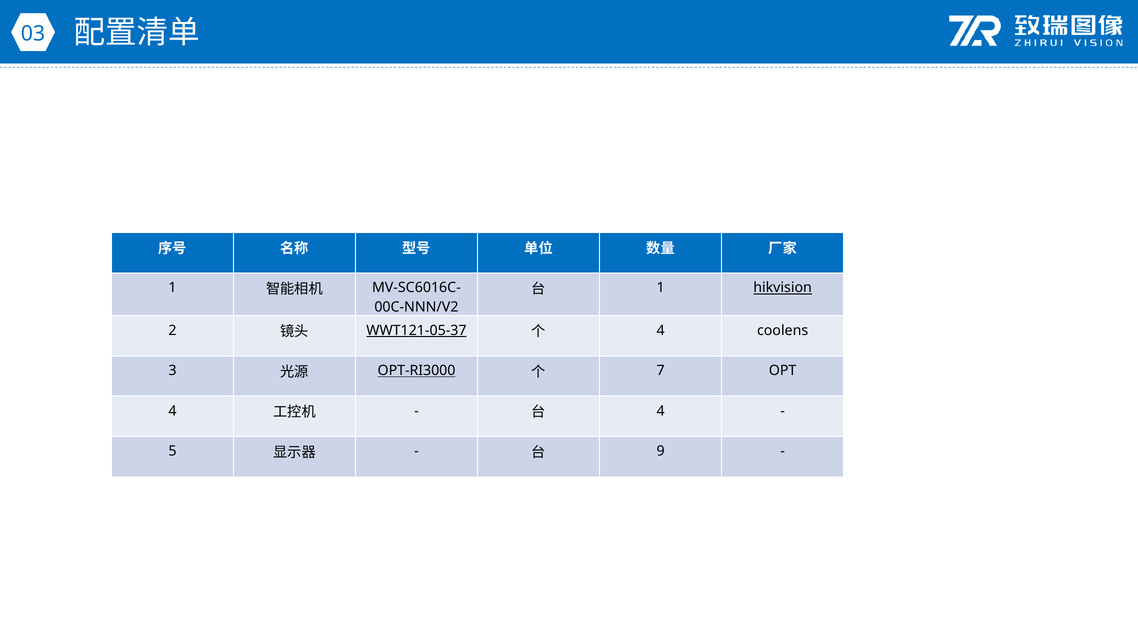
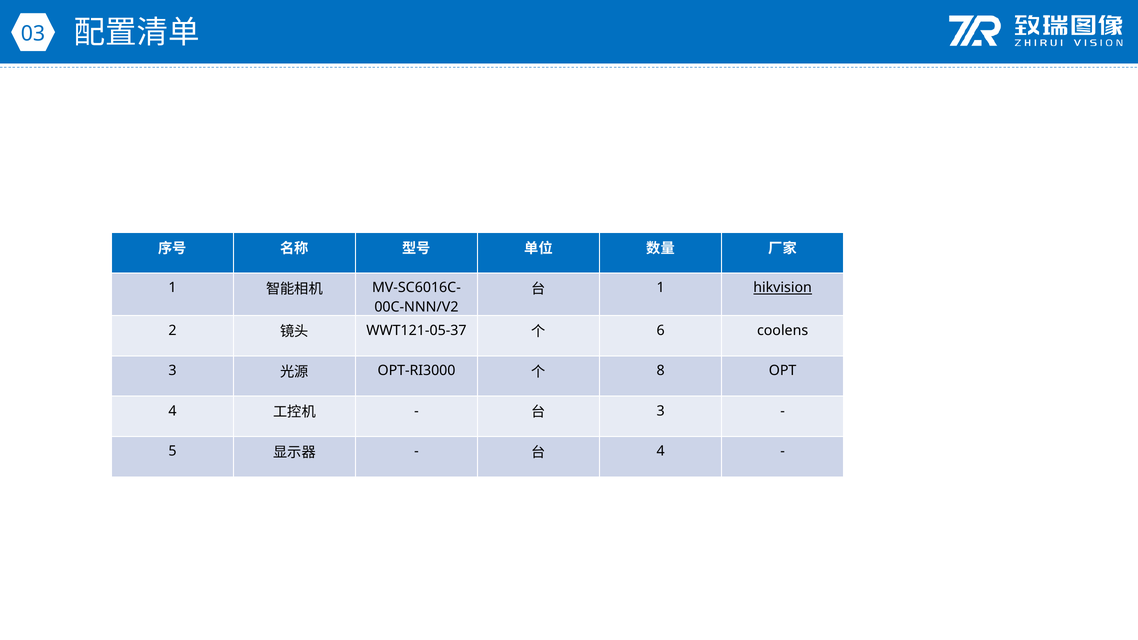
WWT121-05-37 underline: present -> none
4 at (661, 330): 4 -> 6
OPT-RI3000 underline: present -> none
7: 7 -> 8
4 at (661, 411): 4 -> 3
9 at (661, 451): 9 -> 4
